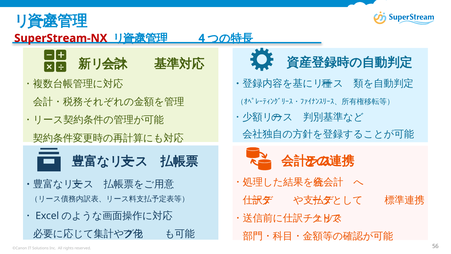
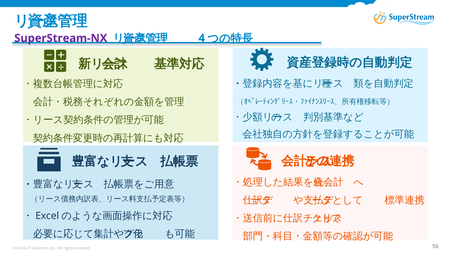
SuperStream-NX colour: red -> purple
